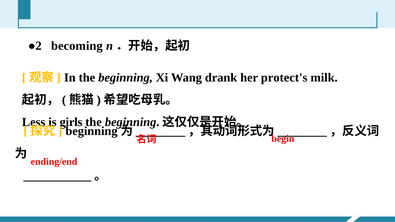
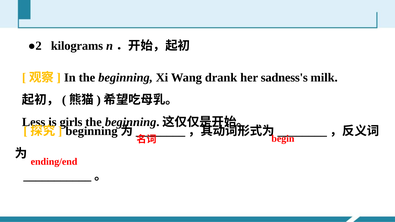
becoming: becoming -> kilograms
protect's: protect's -> sadness's
